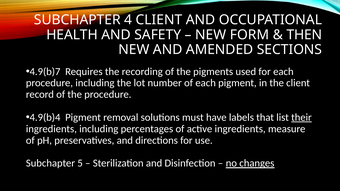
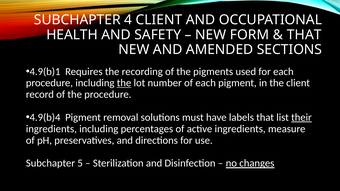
THEN at (304, 35): THEN -> THAT
4.9(b)7: 4.9(b)7 -> 4.9(b)1
the at (124, 83) underline: none -> present
